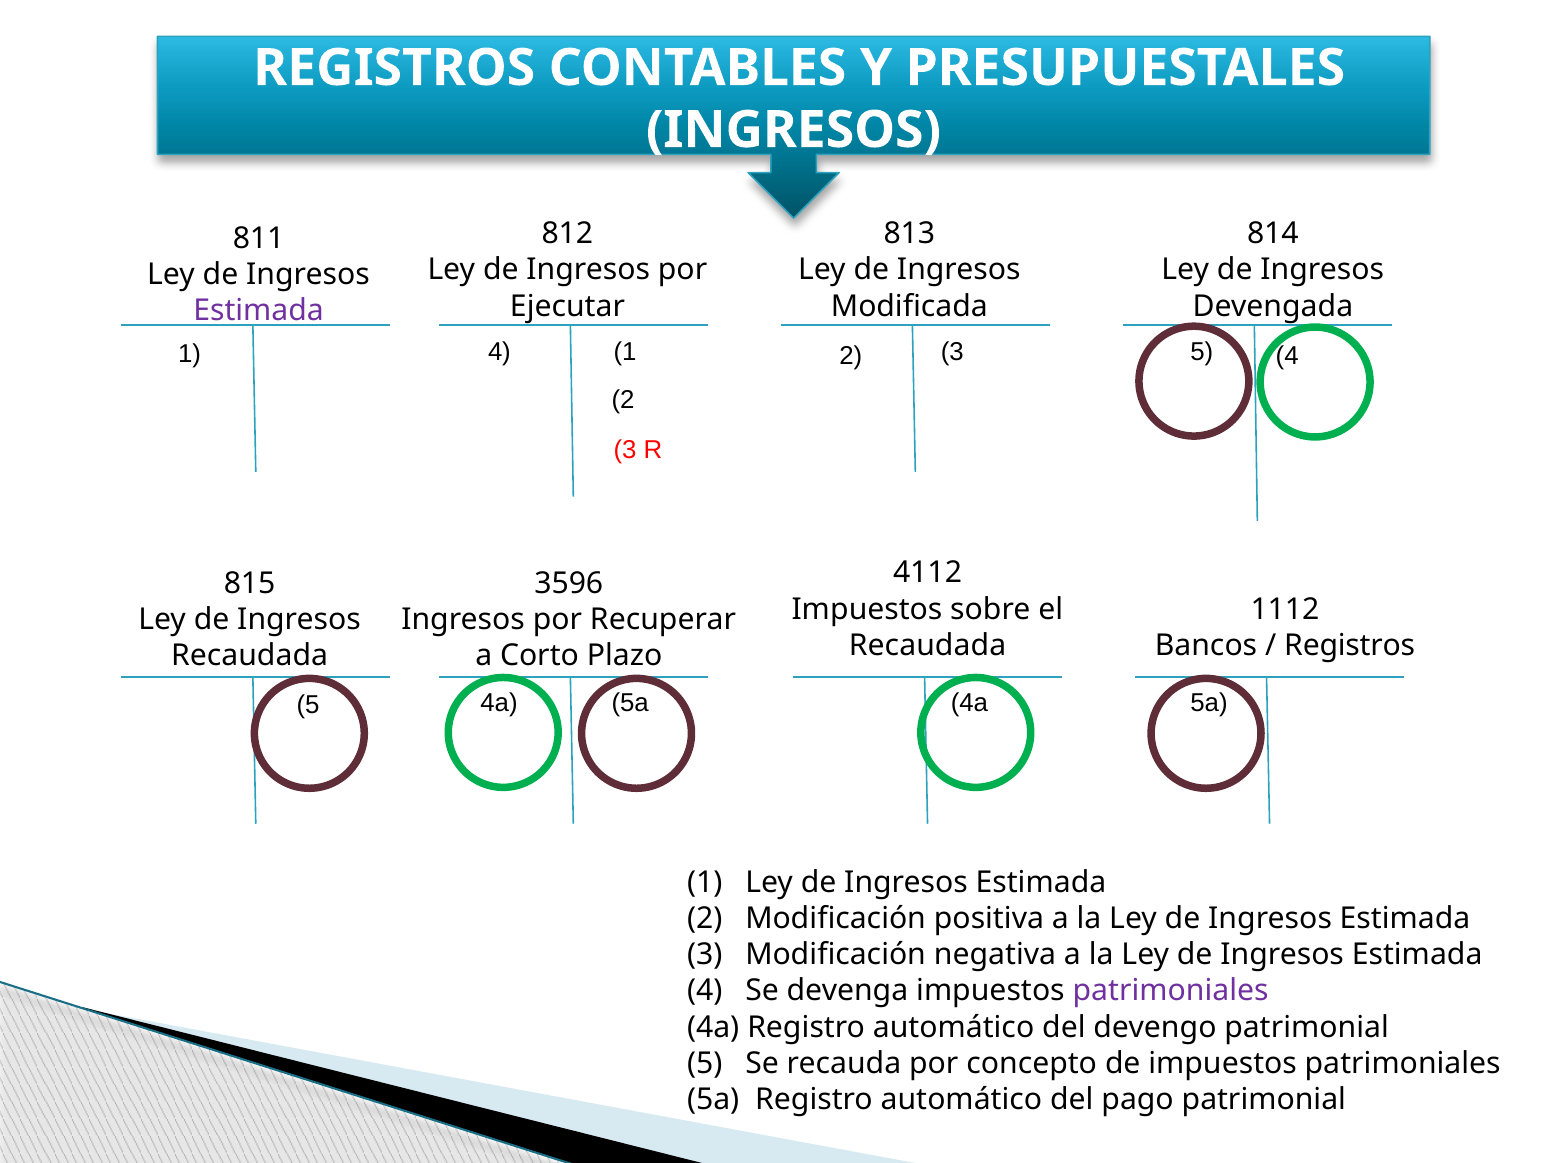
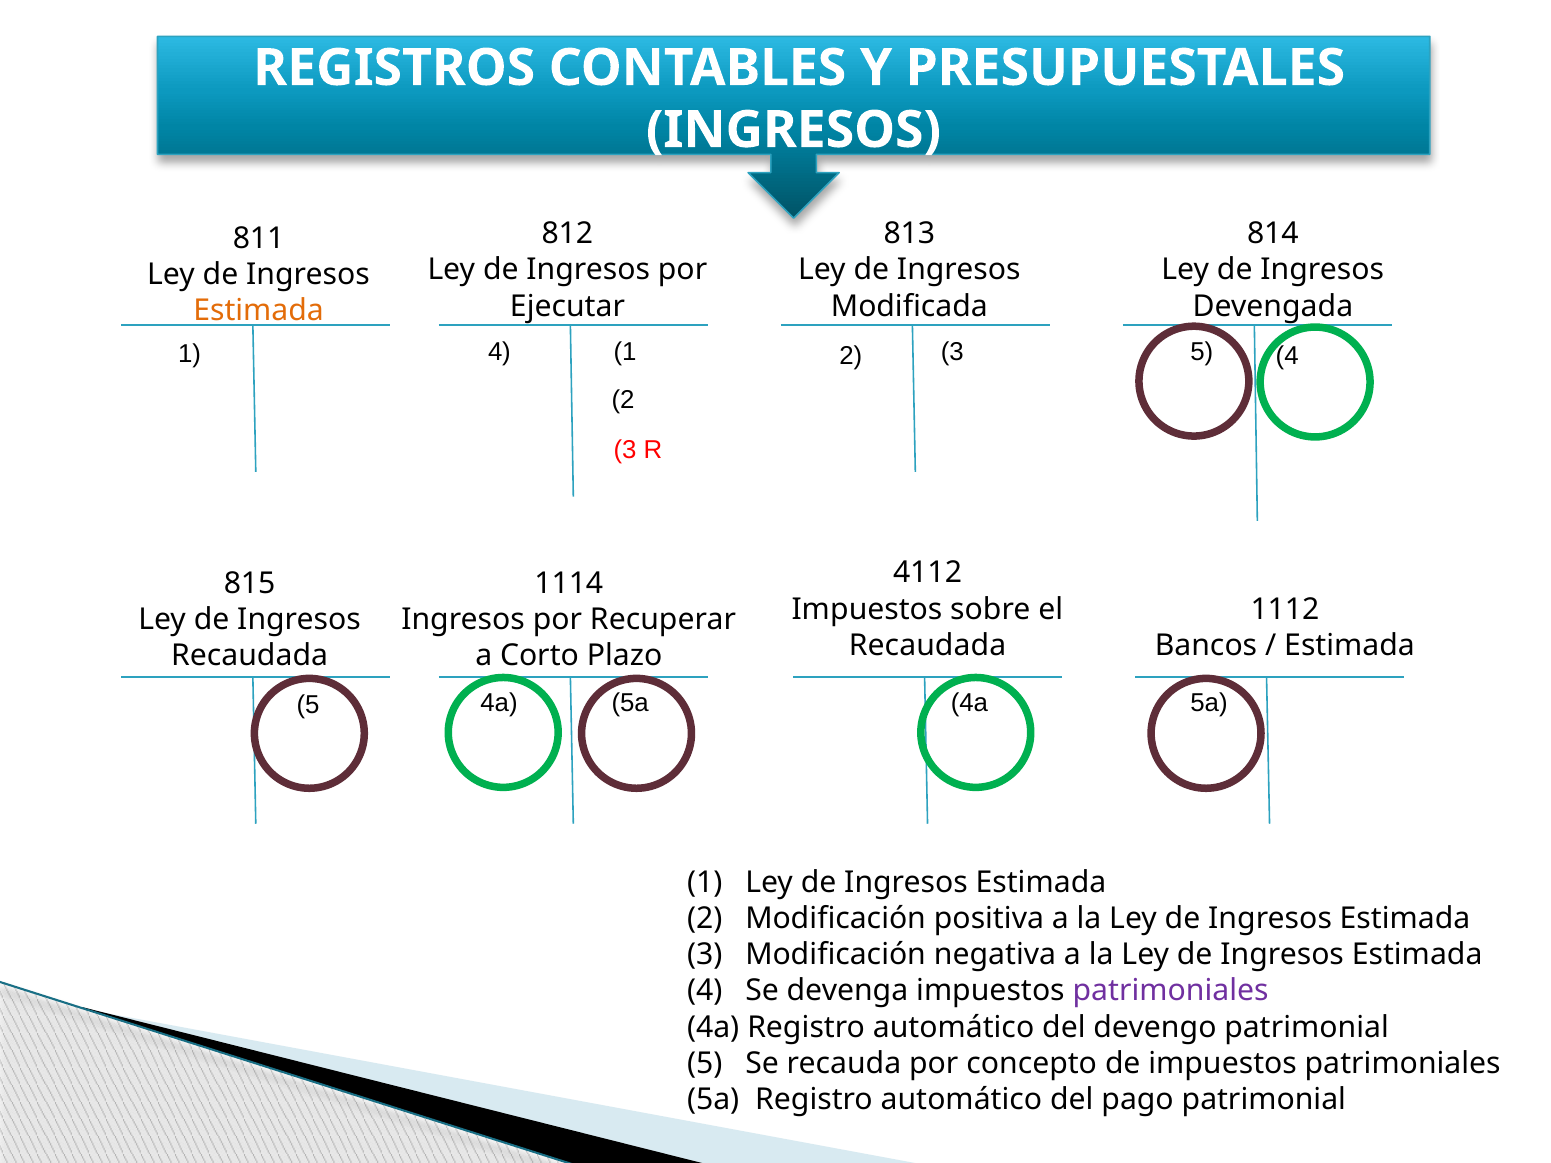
Estimada at (259, 311) colour: purple -> orange
3596: 3596 -> 1114
Registros at (1350, 646): Registros -> Estimada
